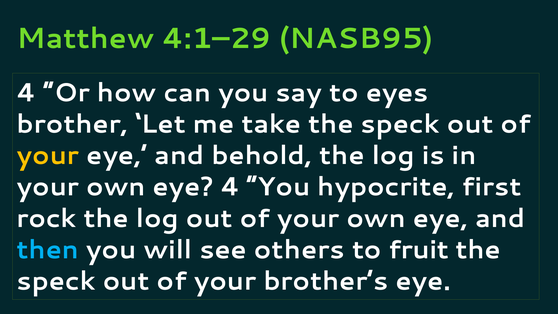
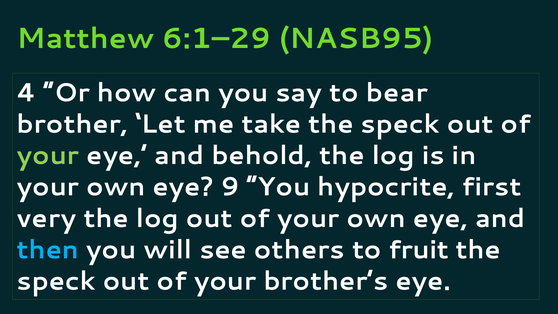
4:1–29: 4:1–29 -> 6:1–29
eyes: eyes -> bear
your at (48, 156) colour: yellow -> light green
eye 4: 4 -> 9
rock: rock -> very
